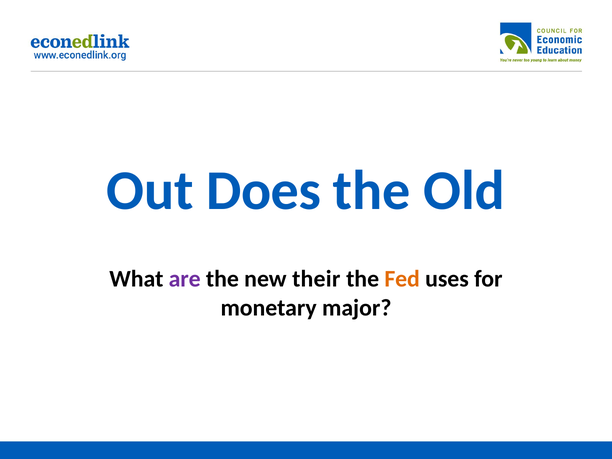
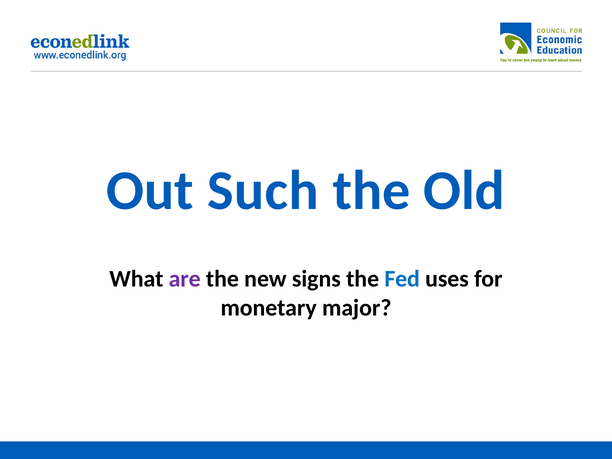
Does: Does -> Such
their: their -> signs
Fed colour: orange -> blue
